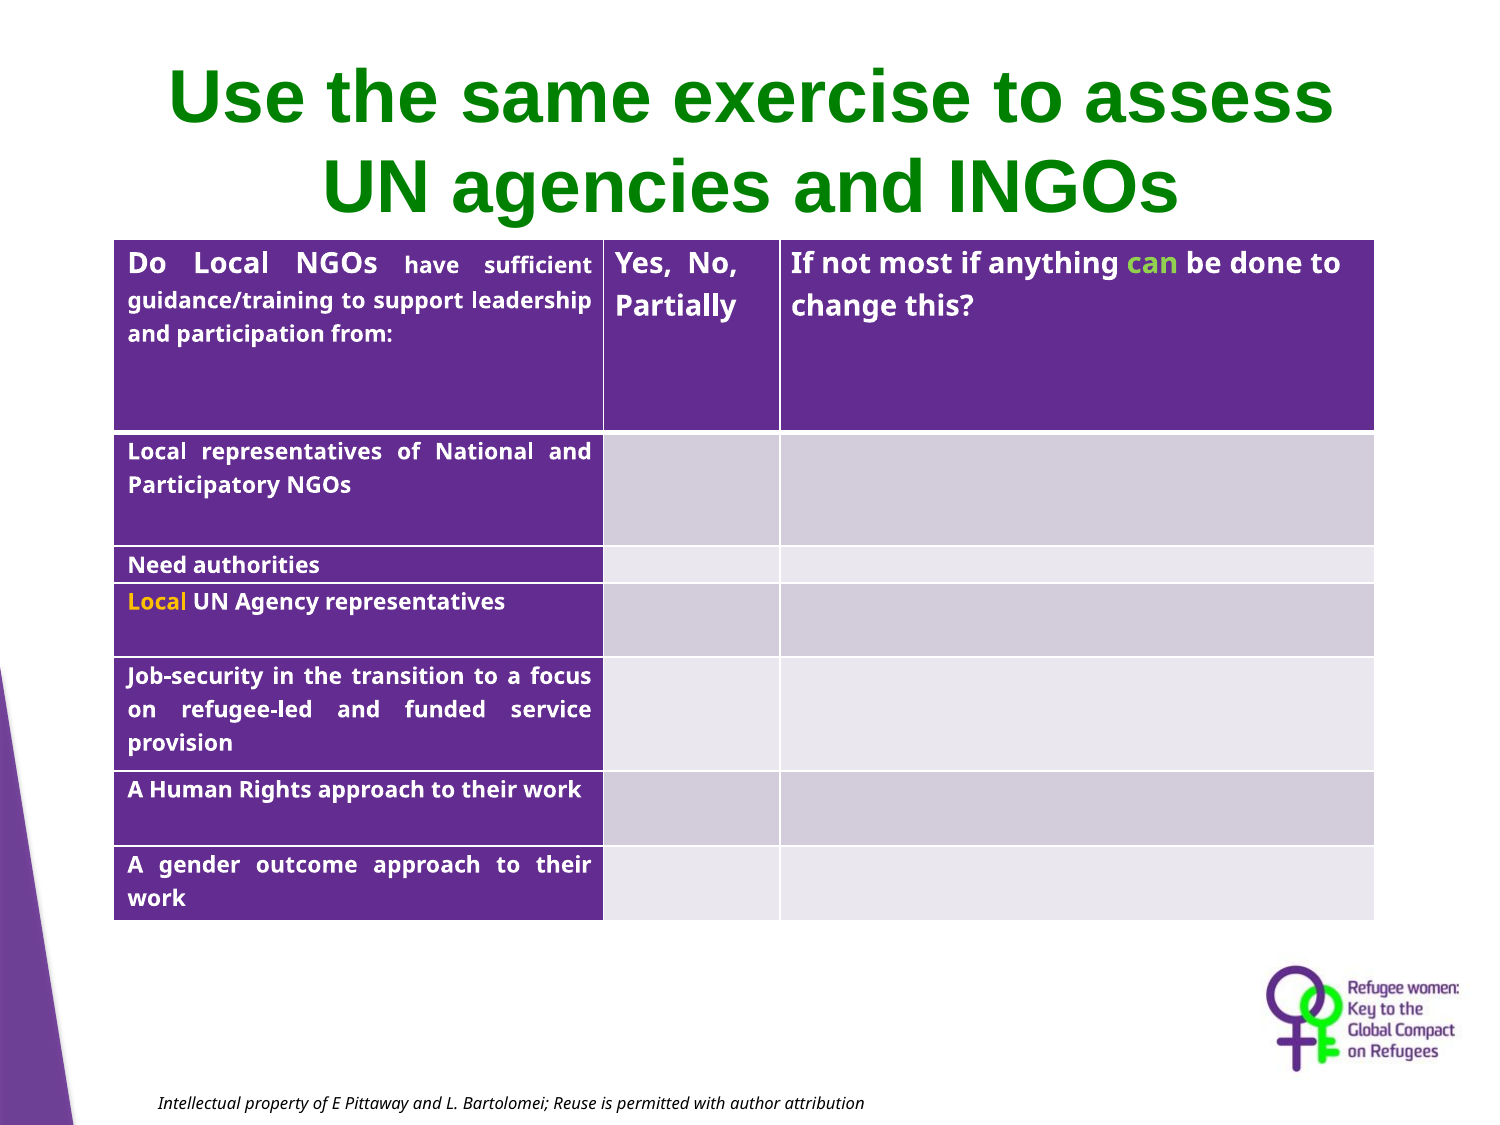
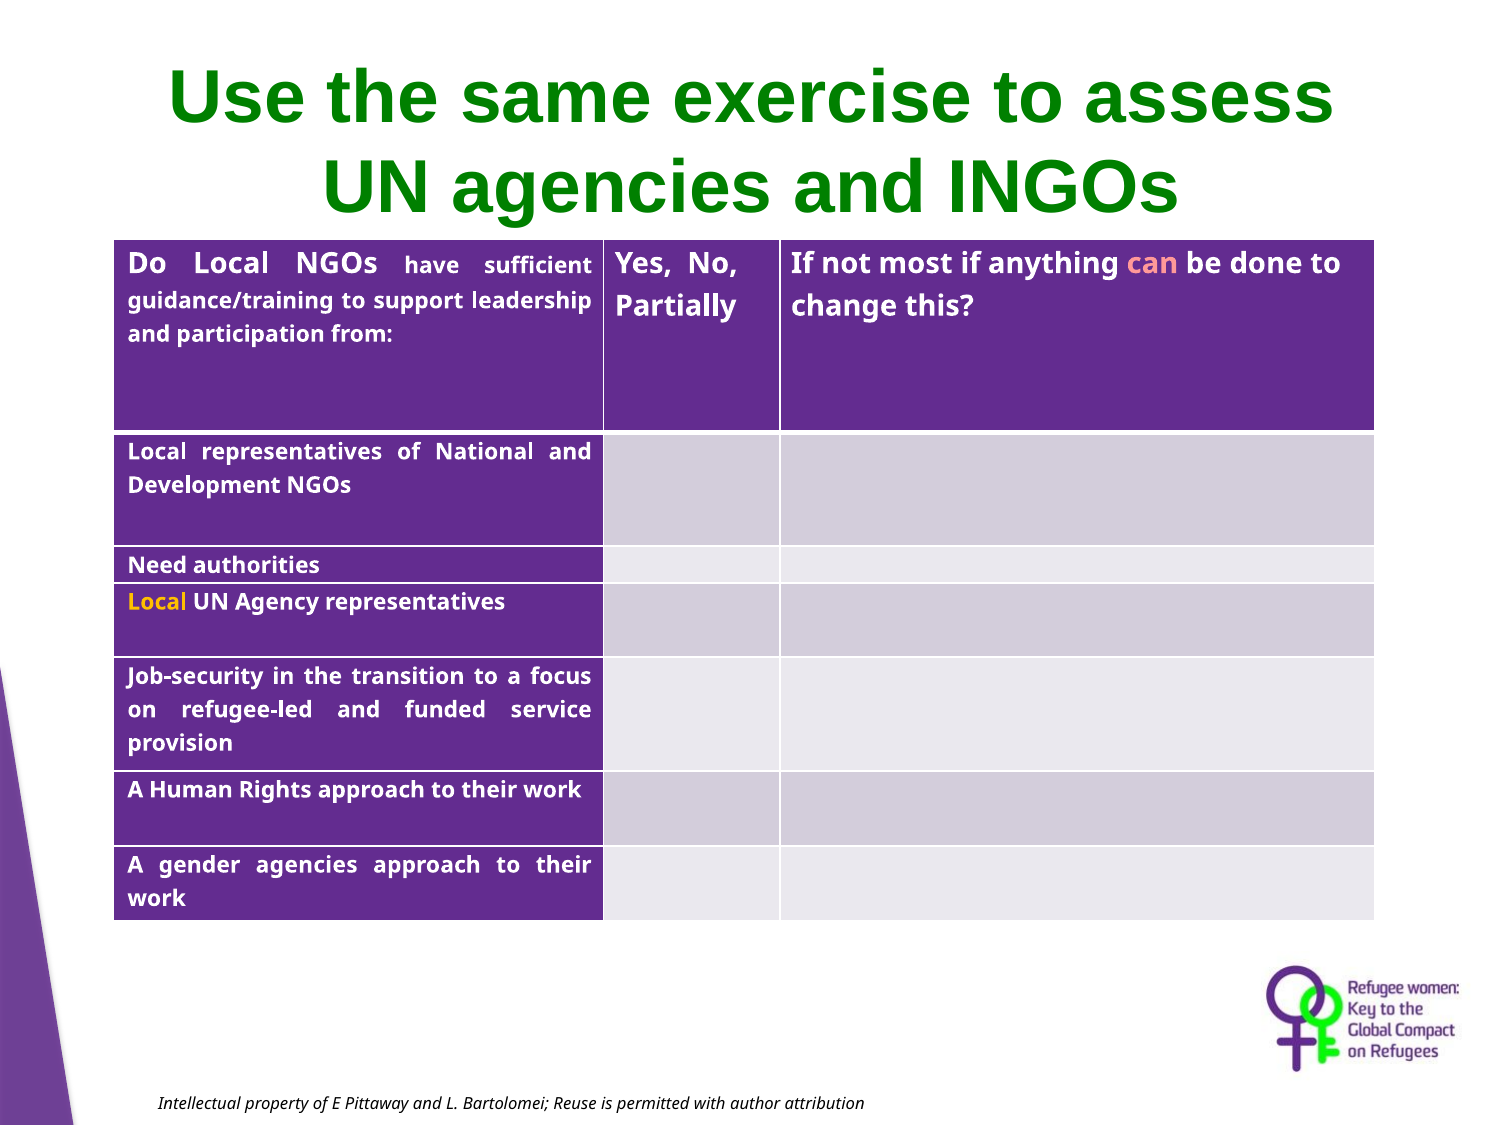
can colour: light green -> pink
Participatory: Participatory -> Development
gender outcome: outcome -> agencies
